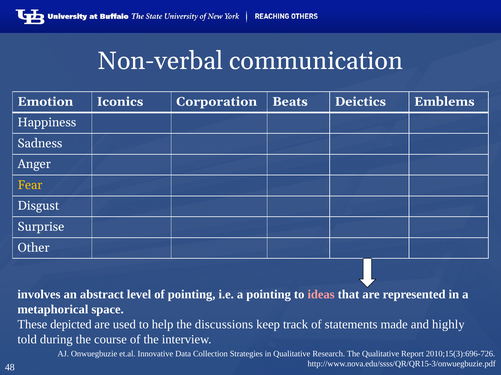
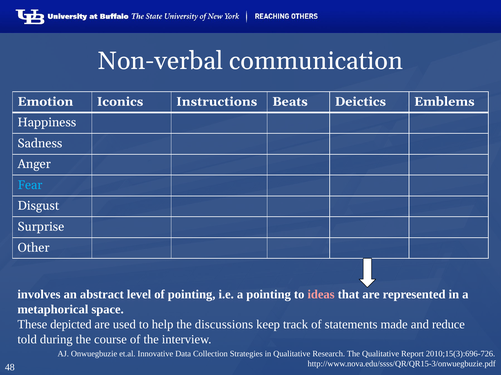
Corporation: Corporation -> Instructions
Fear colour: yellow -> light blue
highly: highly -> reduce
